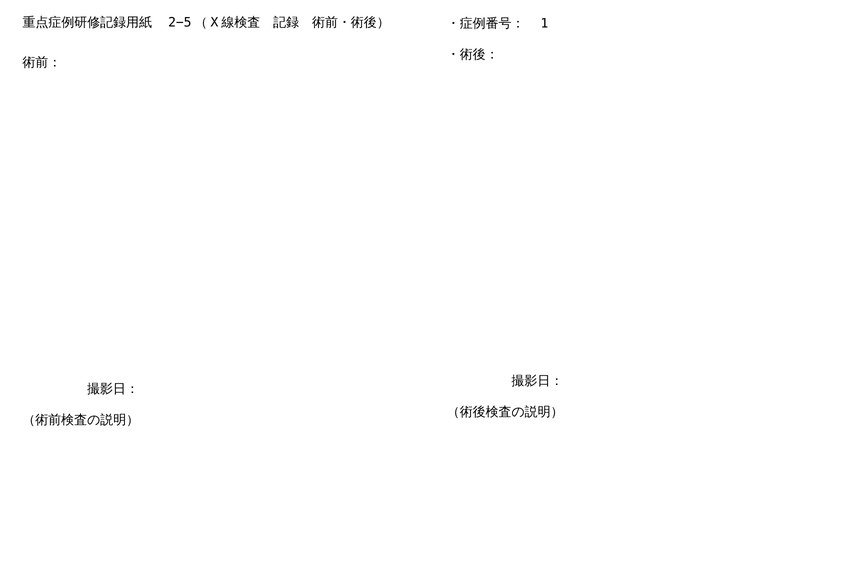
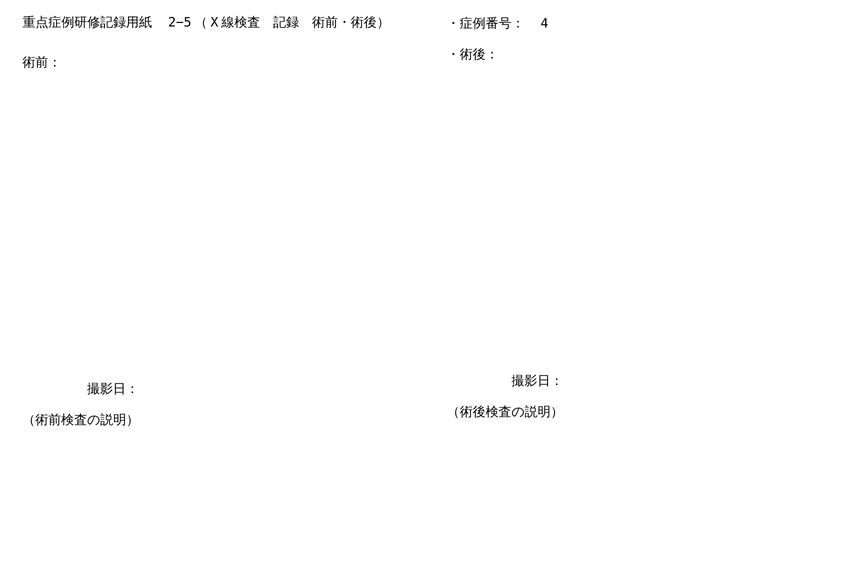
1: 1 -> 4
